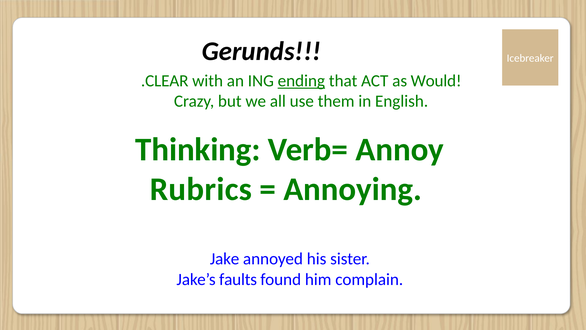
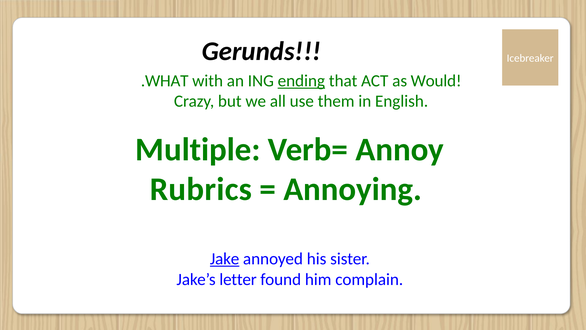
.CLEAR: .CLEAR -> .WHAT
Thinking: Thinking -> Multiple
Jake underline: none -> present
faults: faults -> letter
